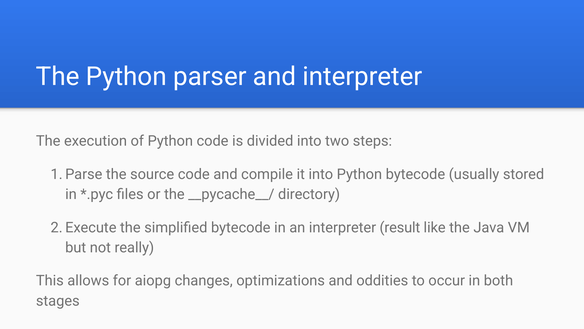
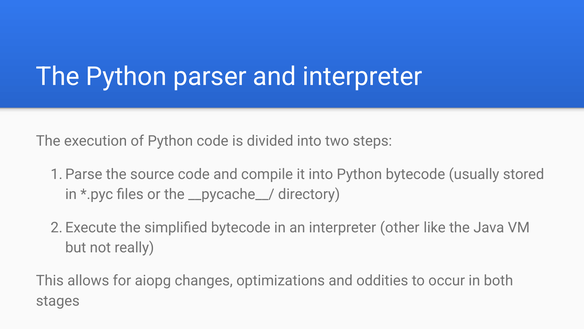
result: result -> other
